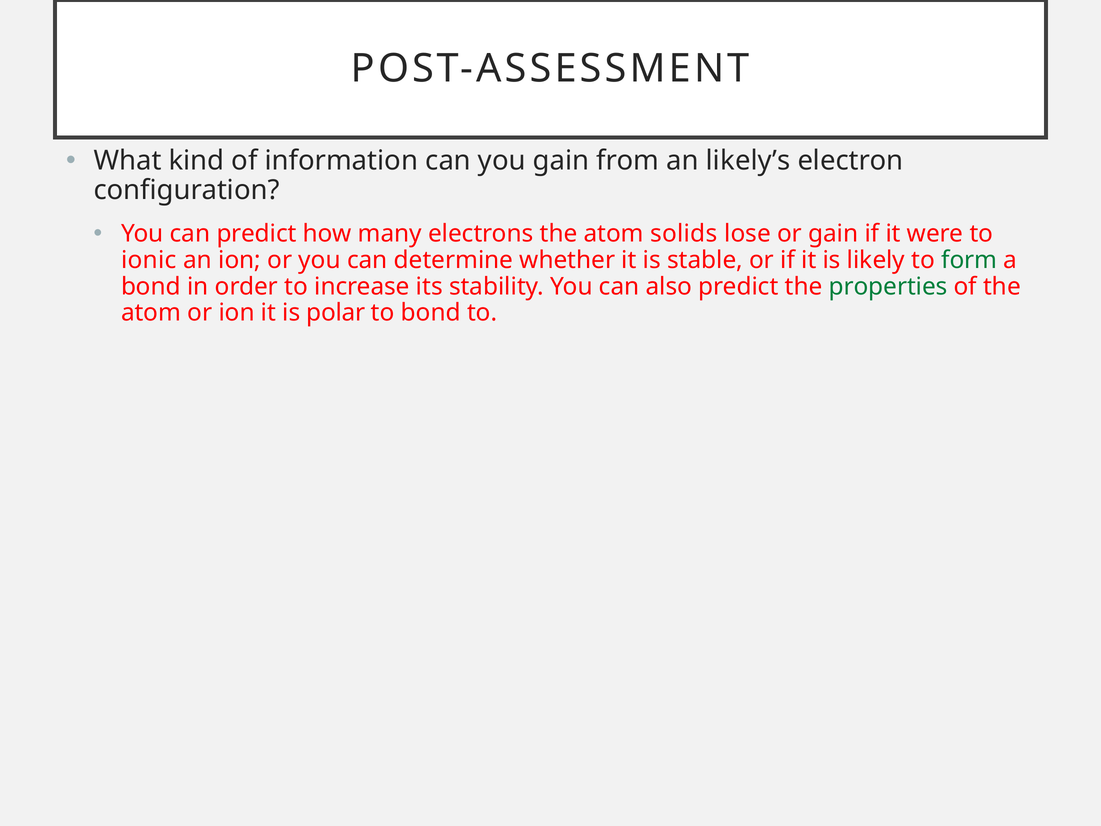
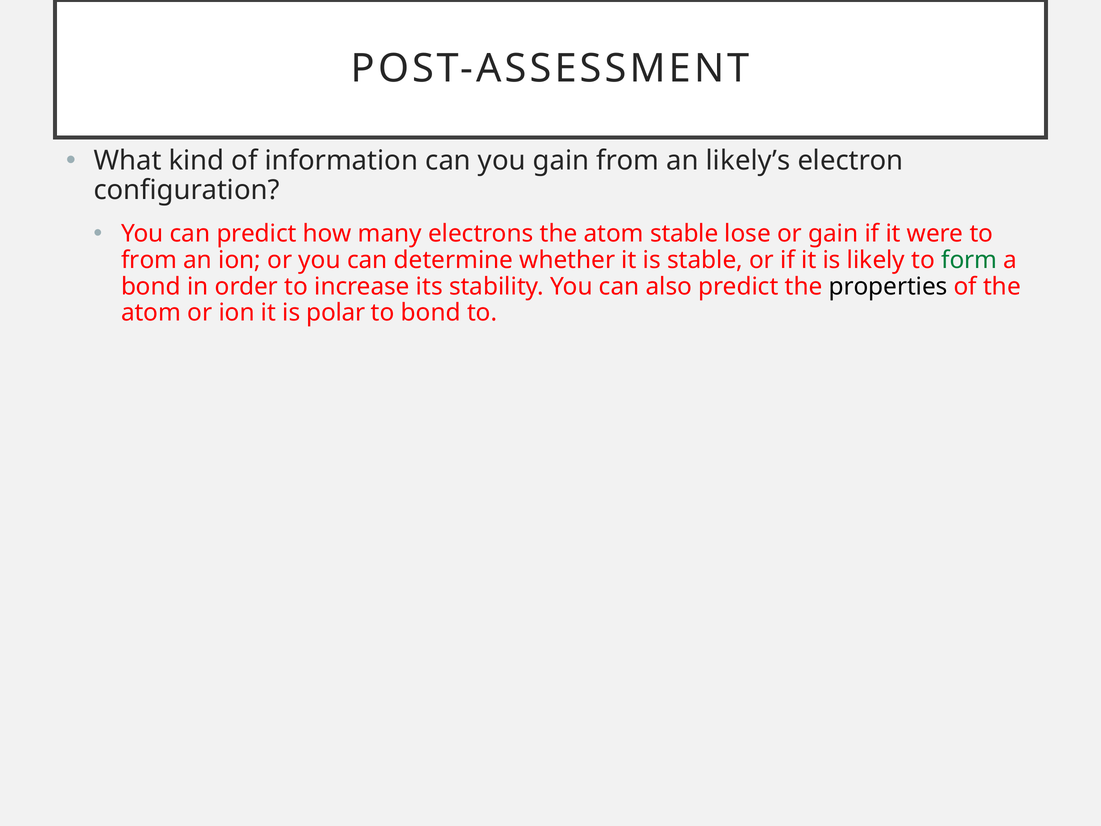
atom solids: solids -> stable
ionic at (149, 260): ionic -> from
properties colour: green -> black
